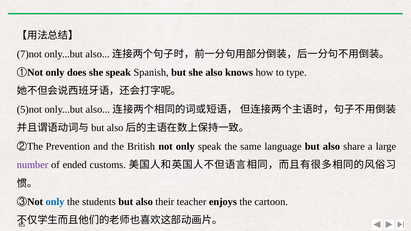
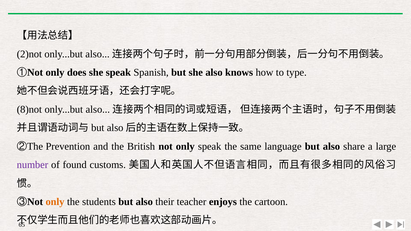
7)not: 7)not -> 2)not
5)not: 5)not -> 8)not
ended: ended -> found
only at (55, 202) colour: blue -> orange
